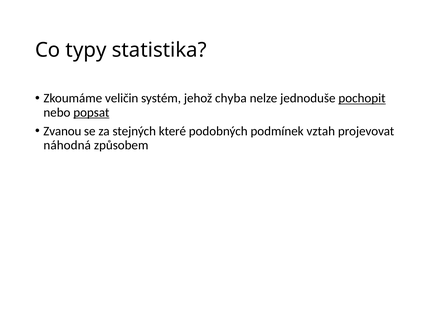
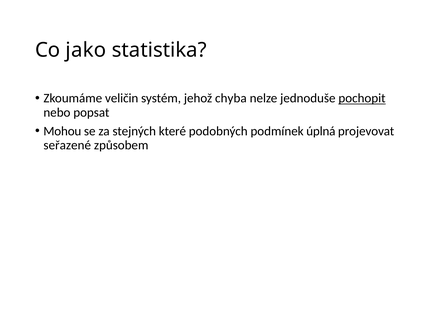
typy: typy -> jako
popsat underline: present -> none
Zvanou: Zvanou -> Mohou
vztah: vztah -> úplná
náhodná: náhodná -> seřazené
